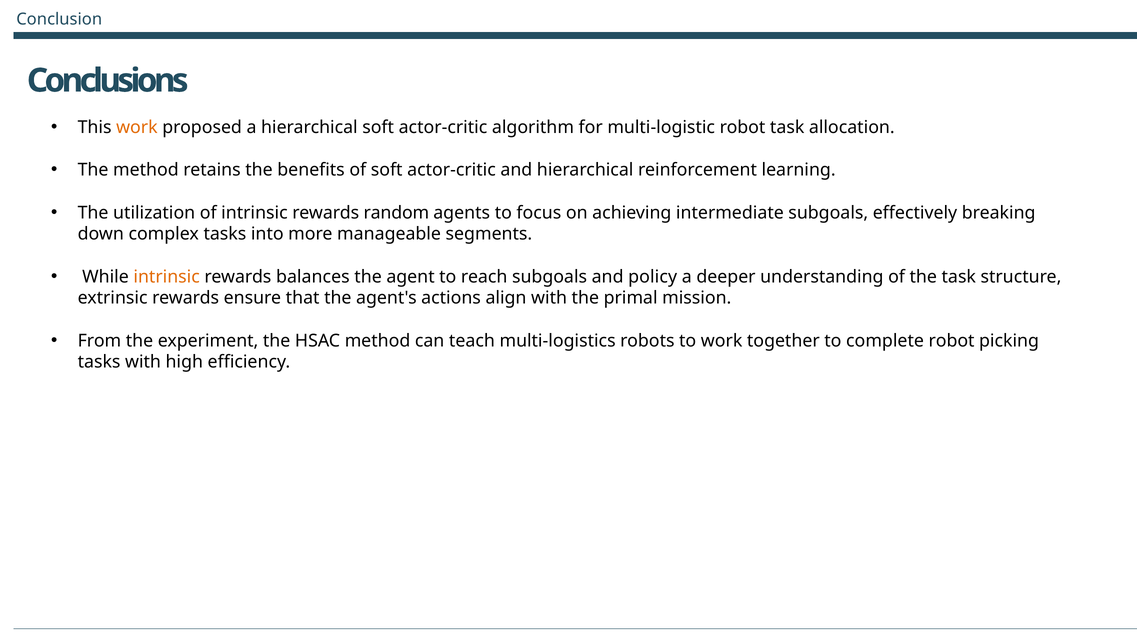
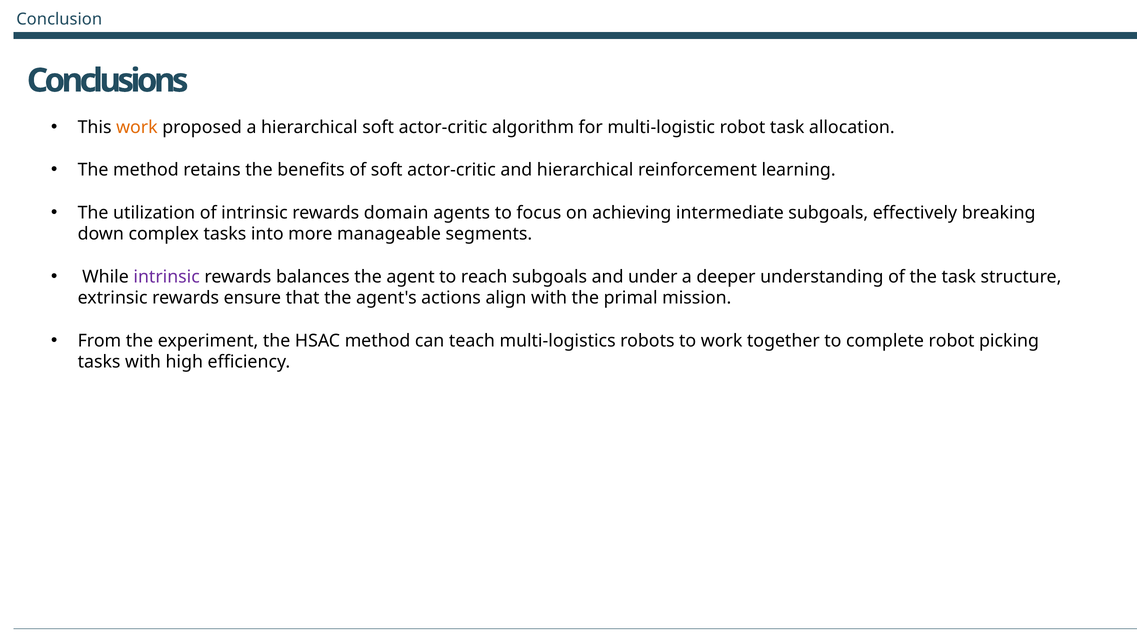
random: random -> domain
intrinsic at (167, 277) colour: orange -> purple
policy: policy -> under
